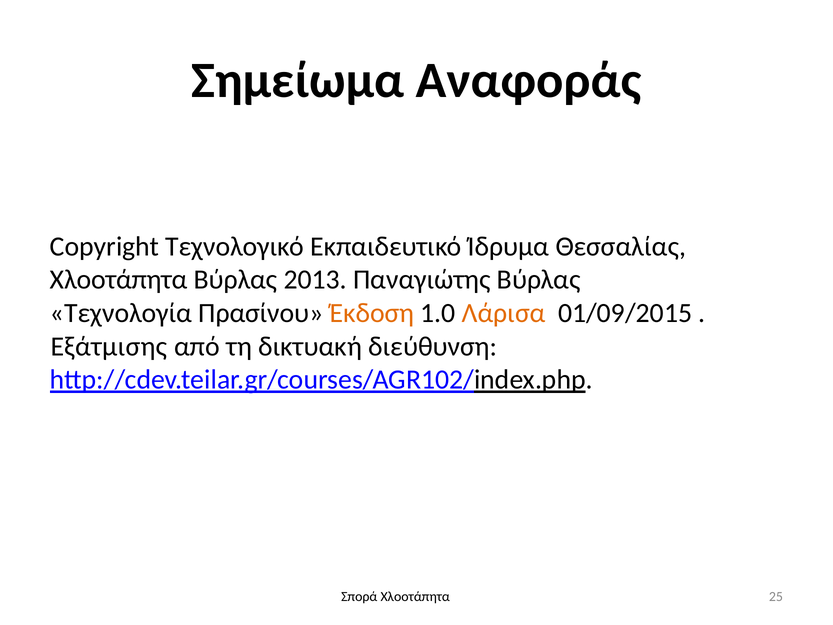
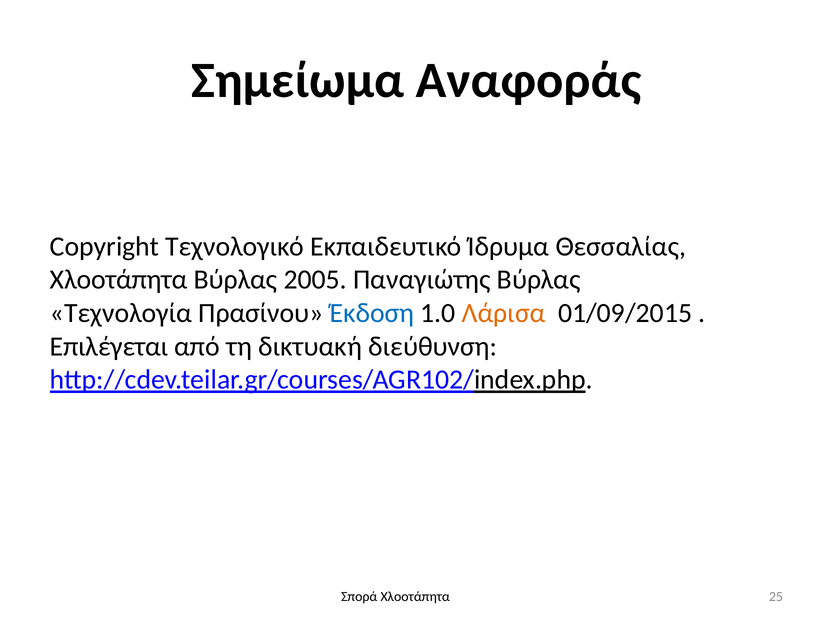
2013: 2013 -> 2005
Έκδοση colour: orange -> blue
Εξάτμισης: Εξάτμισης -> Επιλέγεται
